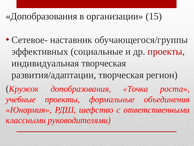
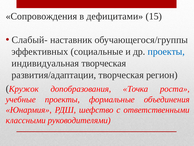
Допобразования at (41, 16): Допобразования -> Сопровождения
организации: организации -> дефицитами
Сетевое-: Сетевое- -> Слабый-
проекты at (166, 51) colour: red -> blue
